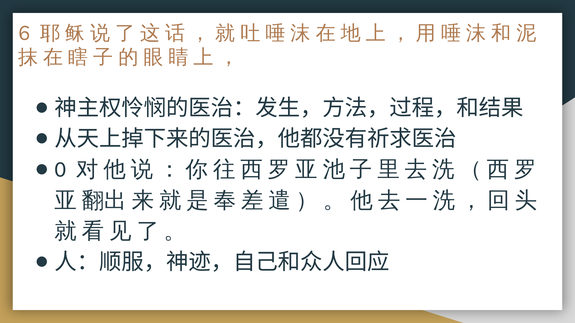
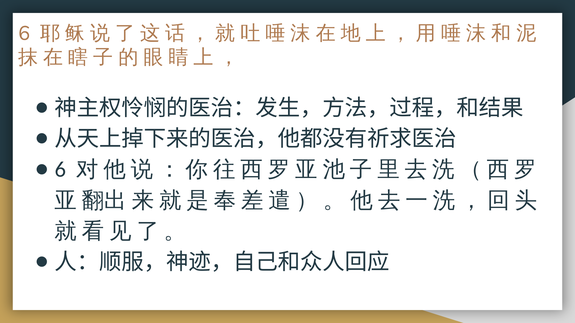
0 at (60, 170): 0 -> 6
